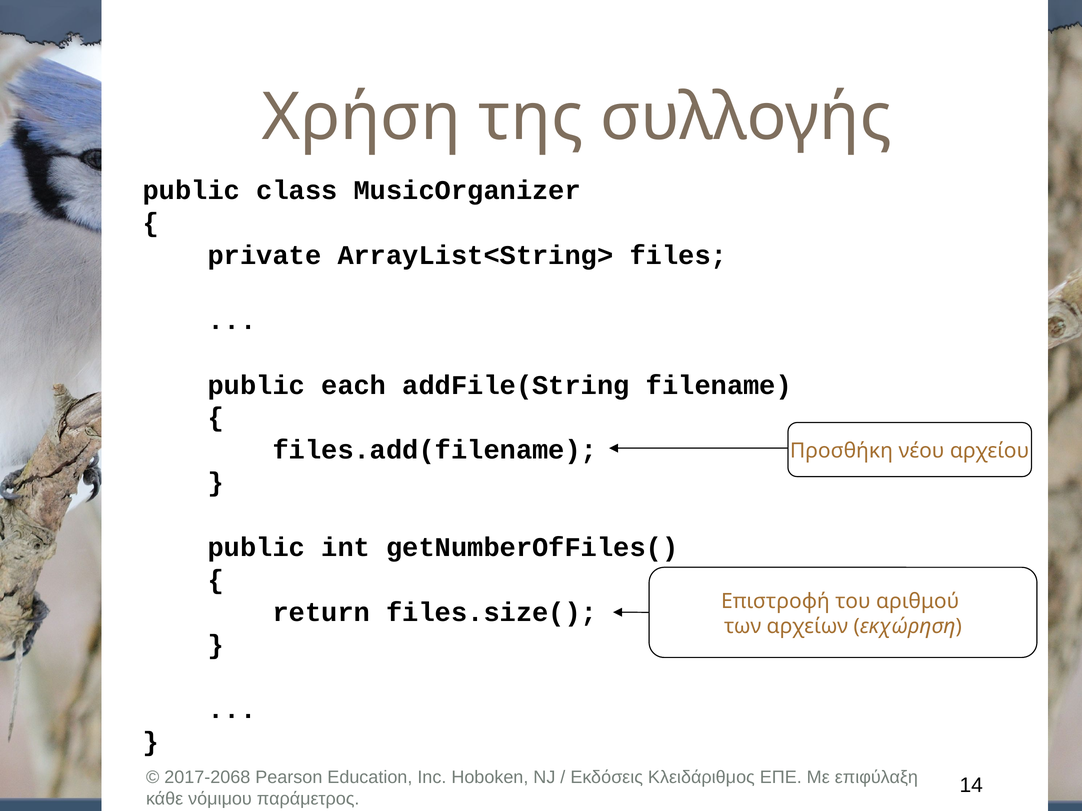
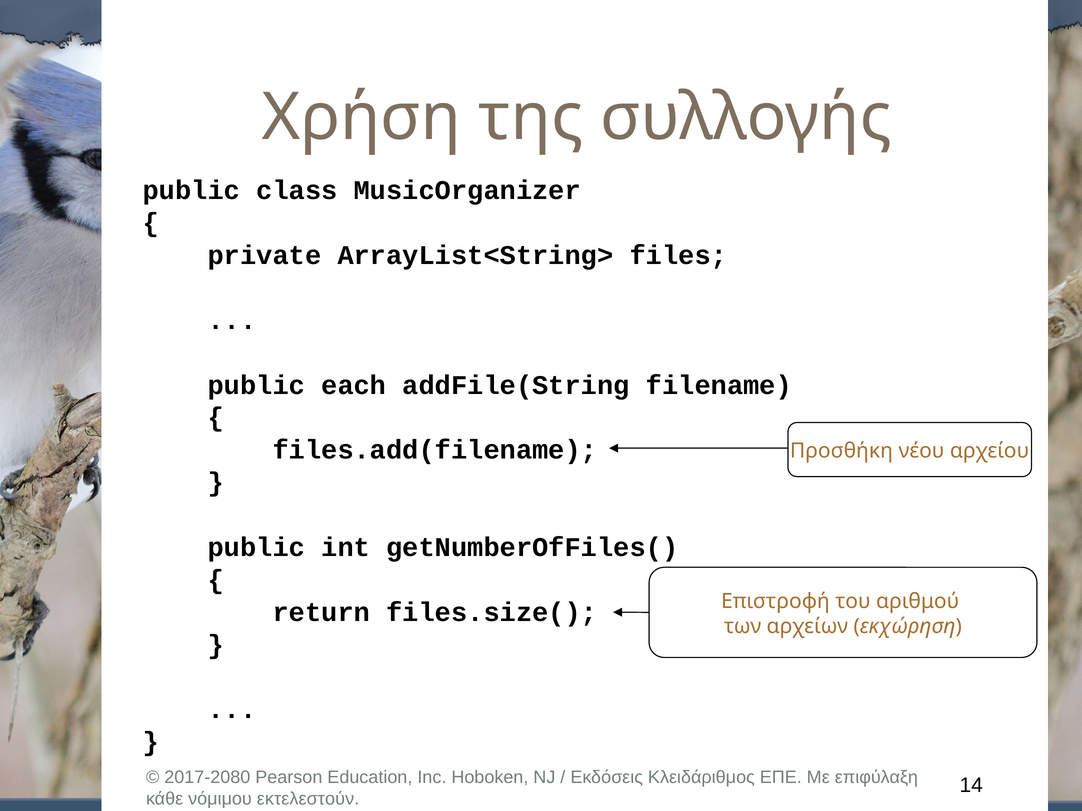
2017-2068: 2017-2068 -> 2017-2080
παράμετρος: παράμετρος -> εκτελεστούν
